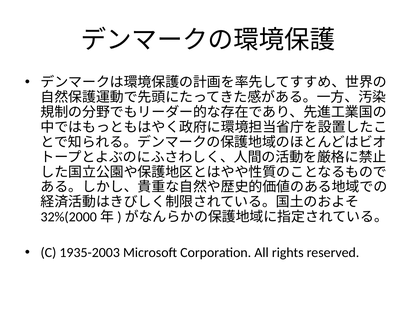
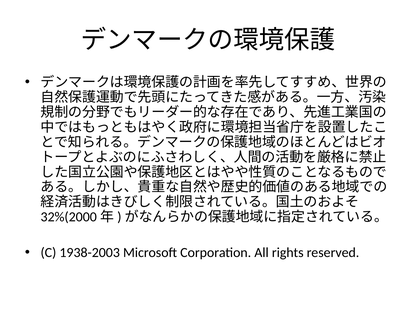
1935-2003: 1935-2003 -> 1938-2003
